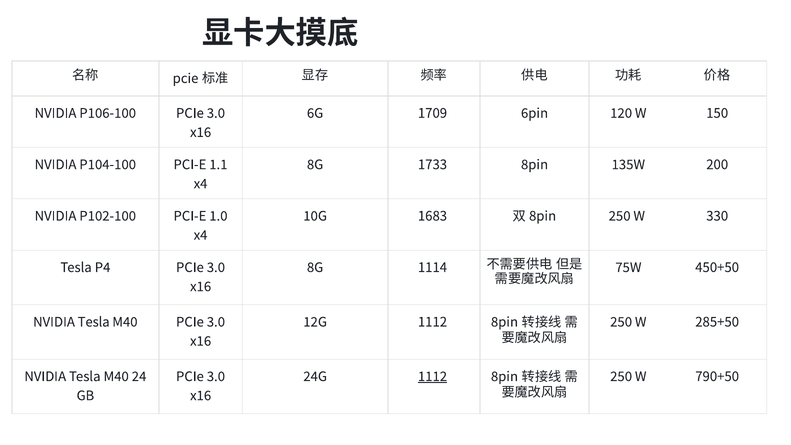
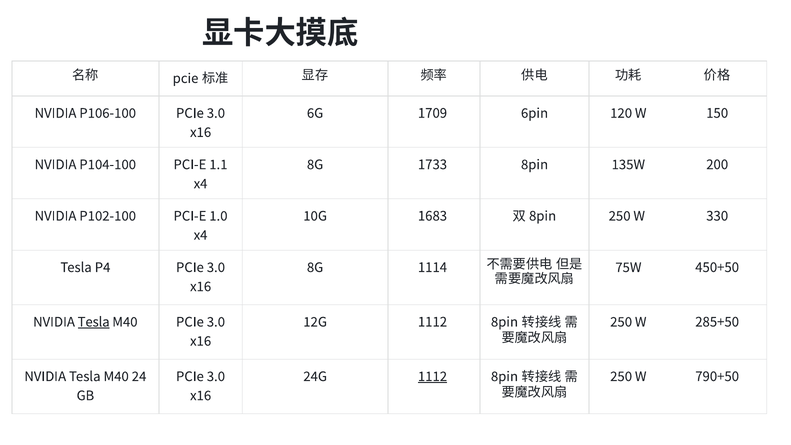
Tesla at (94, 322) underline: none -> present
